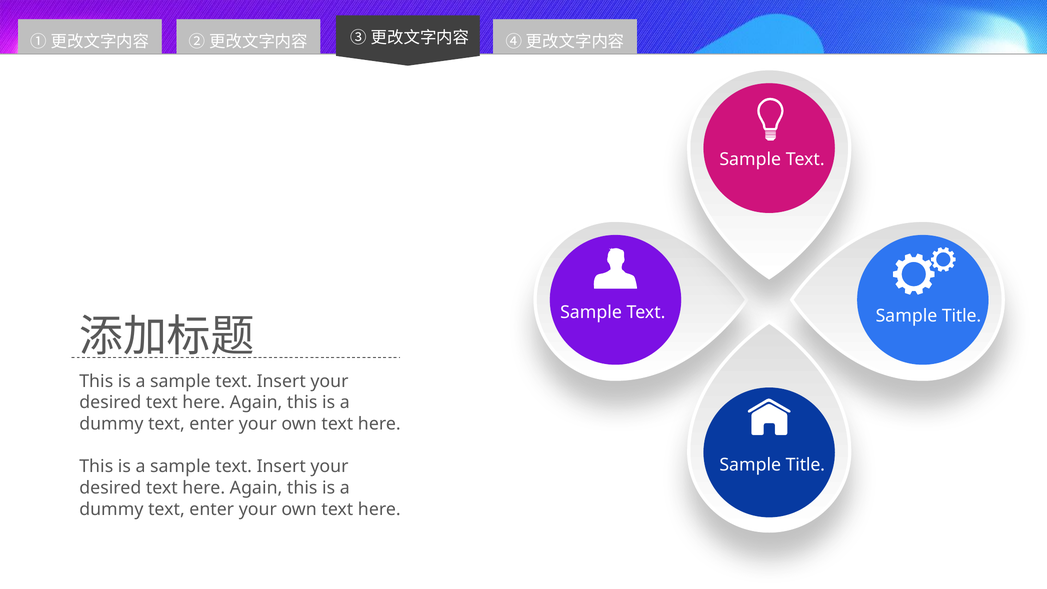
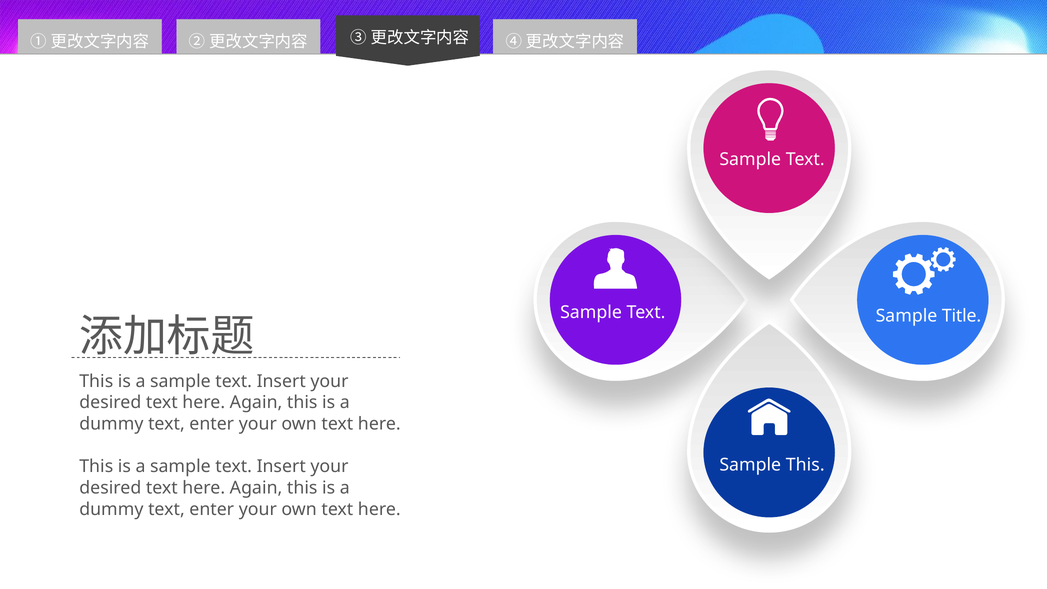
Title at (805, 465): Title -> This
